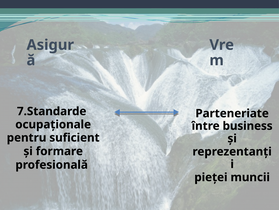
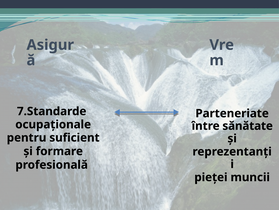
business: business -> sănătate
